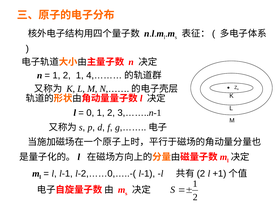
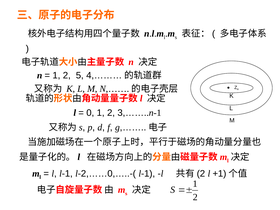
2 1: 1 -> 5
